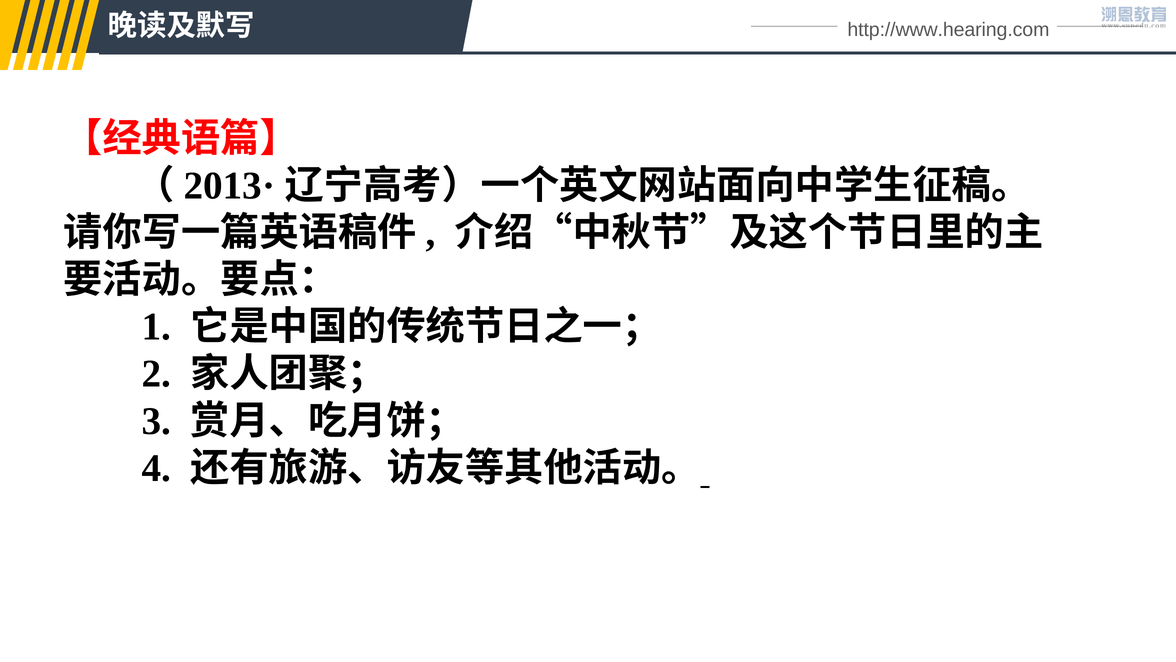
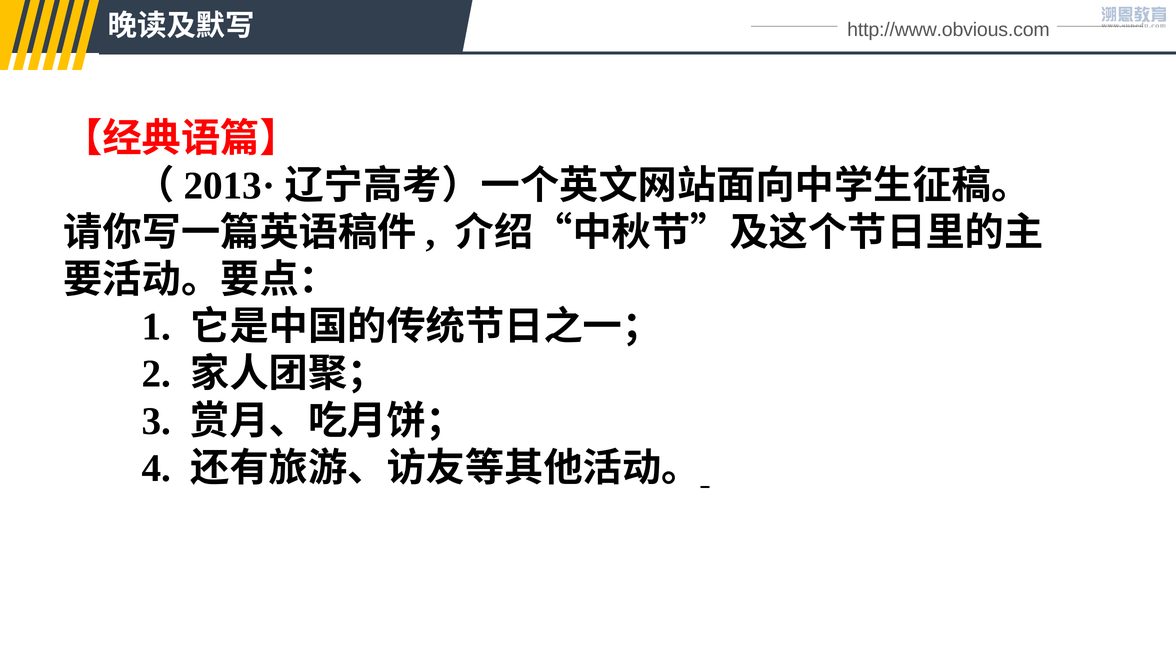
http://www.hearing.com: http://www.hearing.com -> http://www.obvious.com
